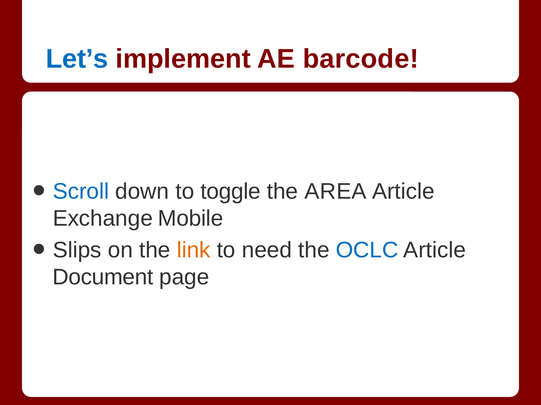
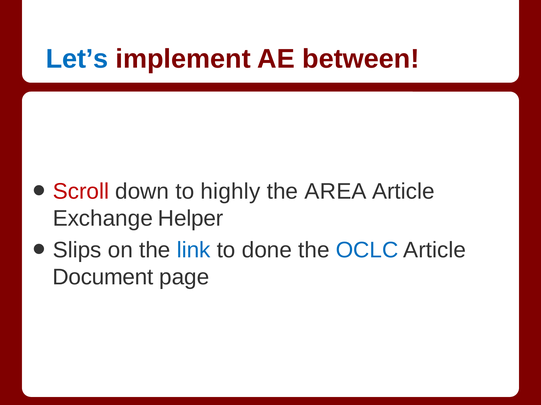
barcode: barcode -> between
Scroll colour: blue -> red
toggle: toggle -> highly
Mobile: Mobile -> Helper
link colour: orange -> blue
need: need -> done
